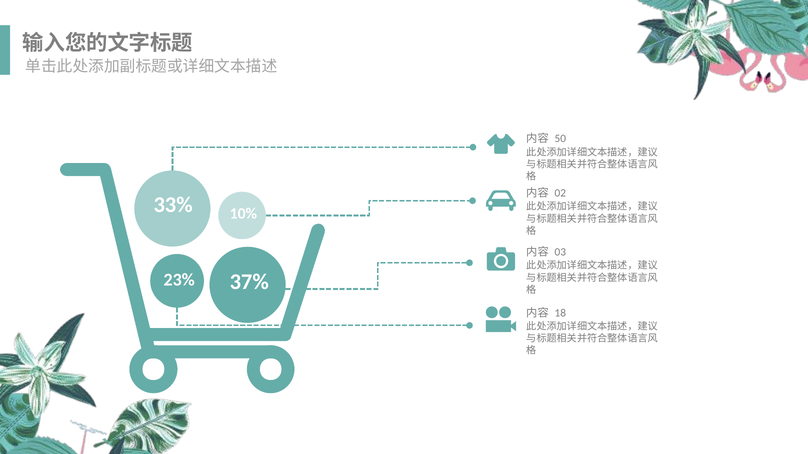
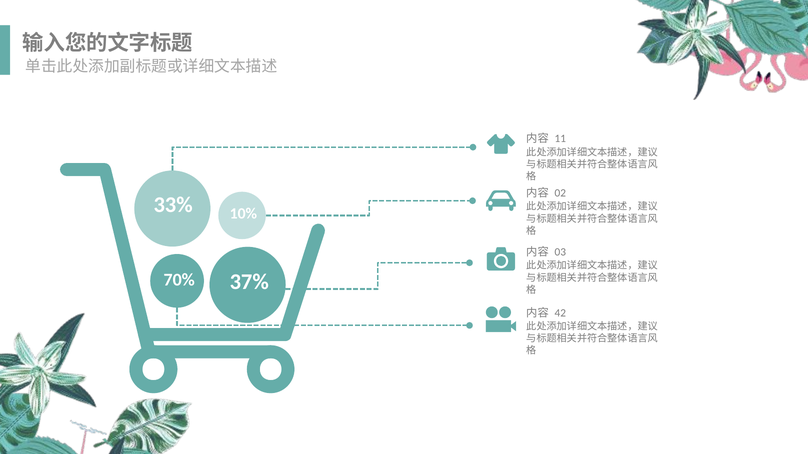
50: 50 -> 11
23%: 23% -> 70%
18: 18 -> 42
